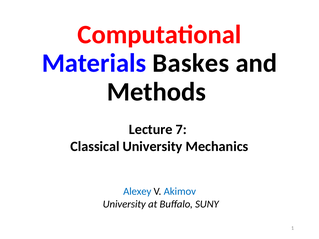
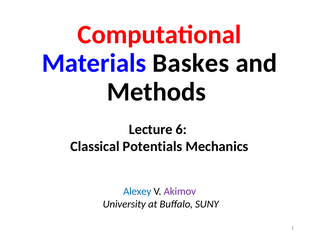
7: 7 -> 6
Classical University: University -> Potentials
Akimov colour: blue -> purple
